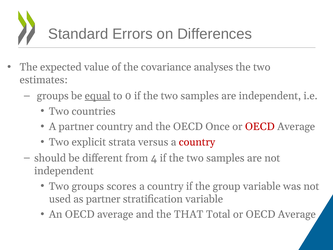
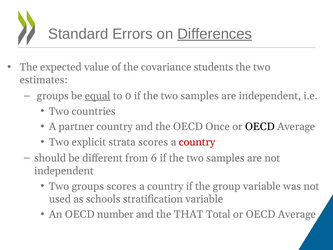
Differences underline: none -> present
analyses: analyses -> students
OECD at (260, 127) colour: red -> black
strata versus: versus -> scores
4: 4 -> 6
as partner: partner -> schools
An OECD average: average -> number
